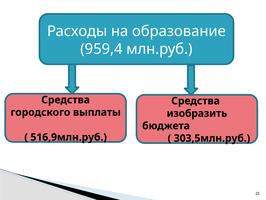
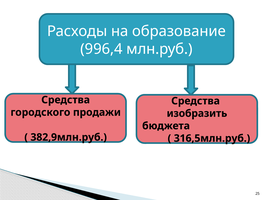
959,4: 959,4 -> 996,4
выплаты: выплаты -> продажи
516,9млн.руб: 516,9млн.руб -> 382,9млн.руб
303,5млн.руб: 303,5млн.руб -> 316,5млн.руб
